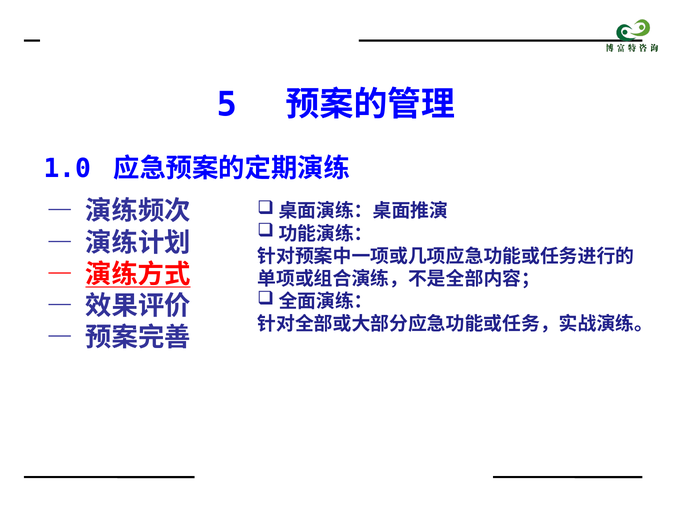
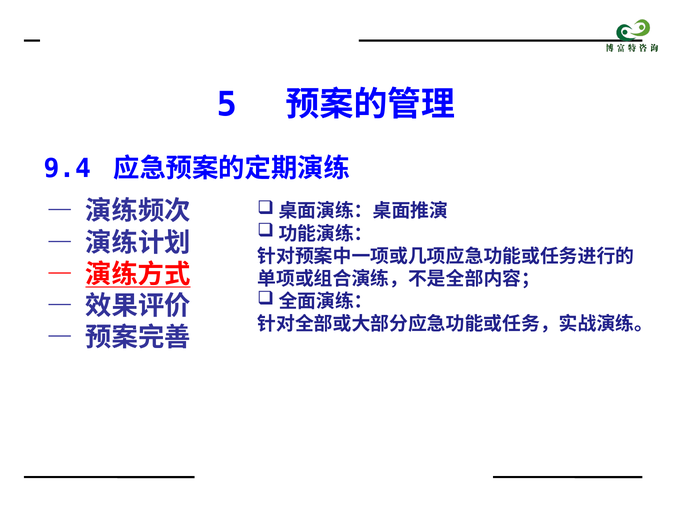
1.0: 1.0 -> 9.4
